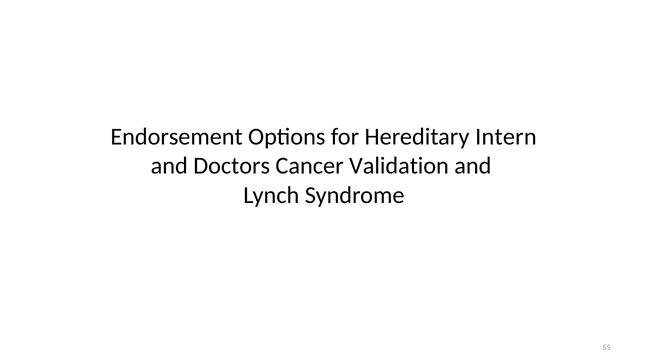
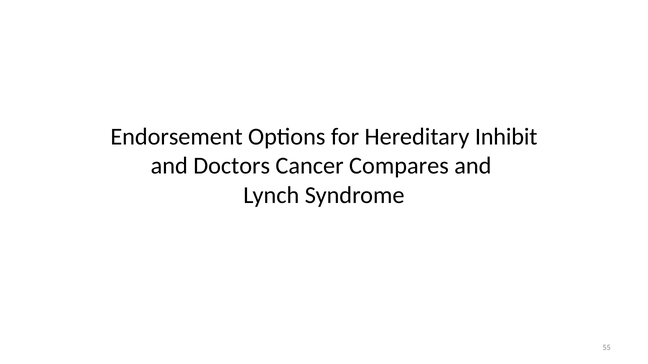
Intern: Intern -> Inhibit
Validation: Validation -> Compares
